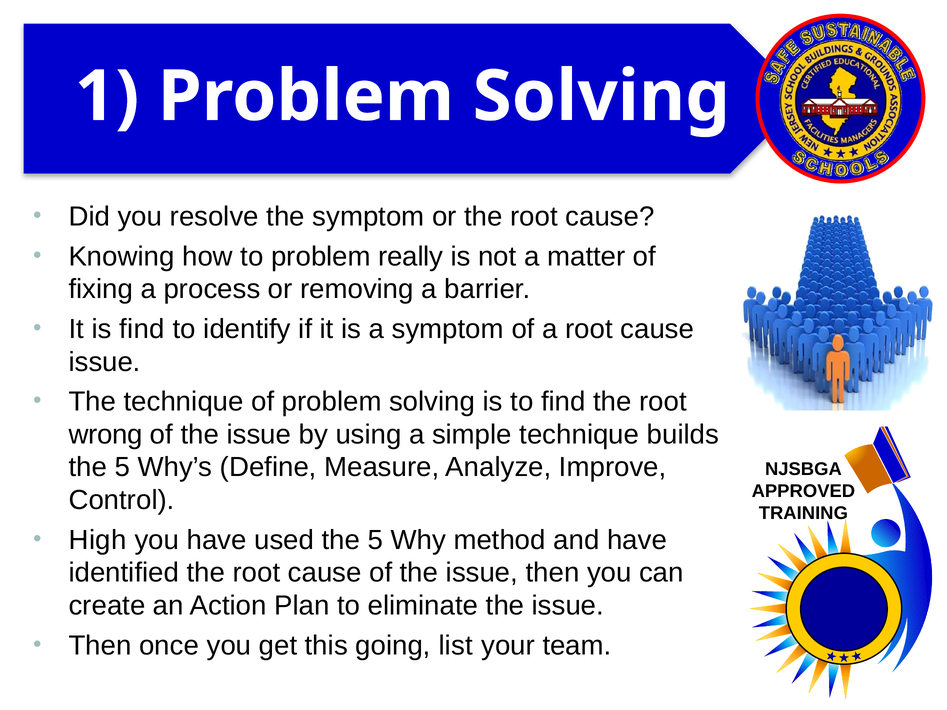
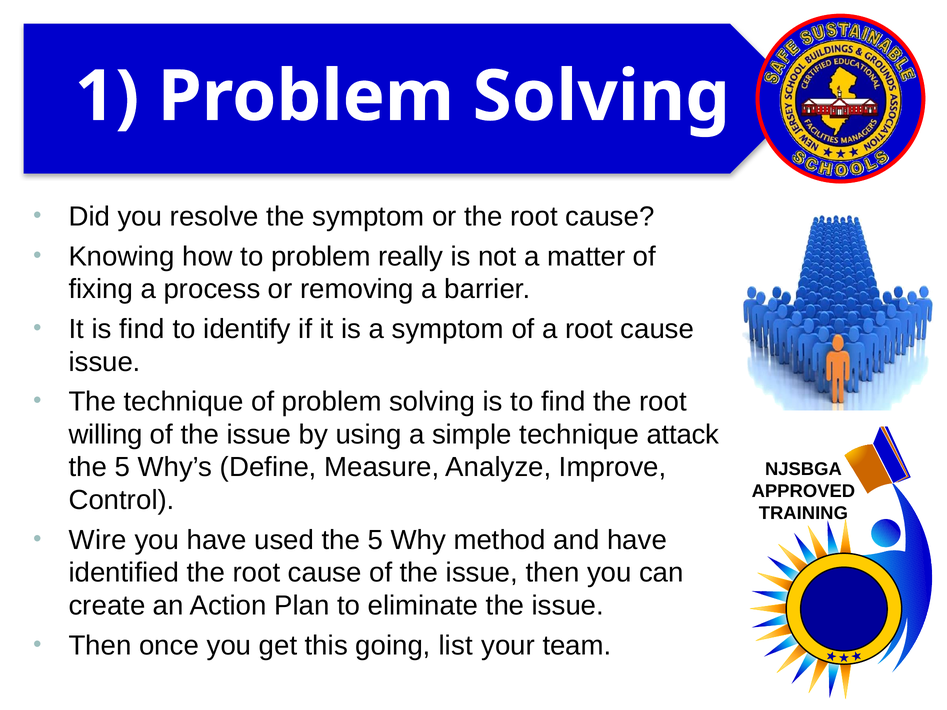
wrong: wrong -> willing
builds: builds -> attack
High: High -> Wire
